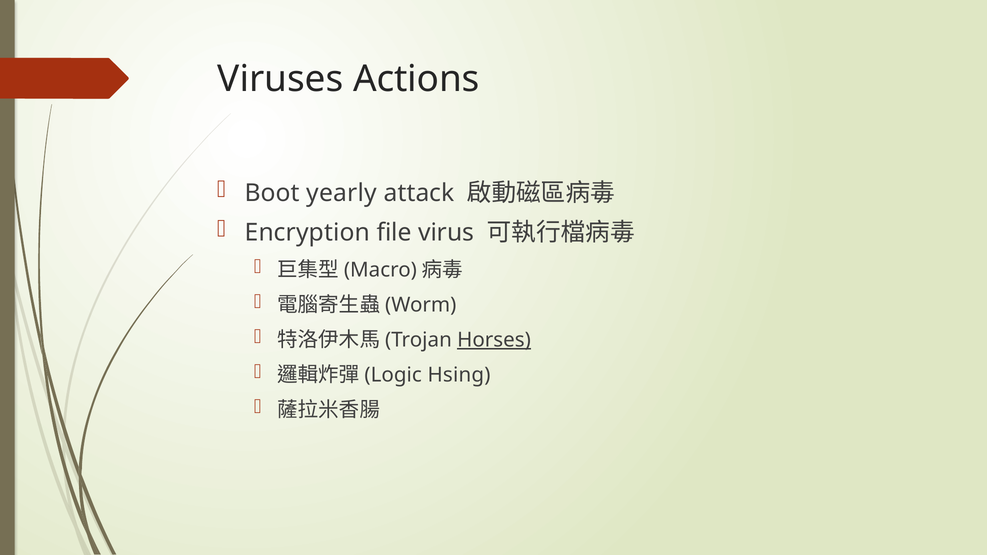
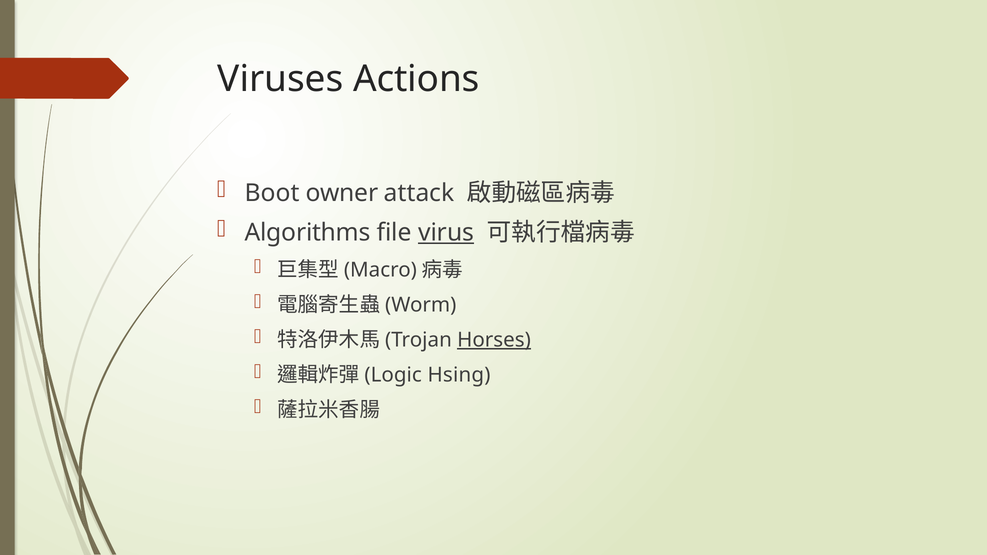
yearly: yearly -> owner
Encryption: Encryption -> Algorithms
virus underline: none -> present
